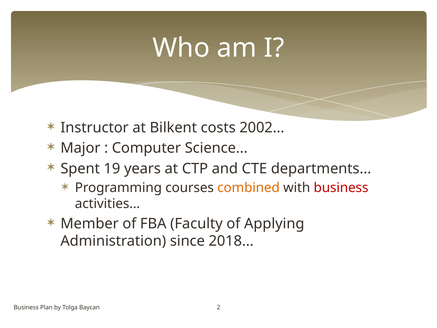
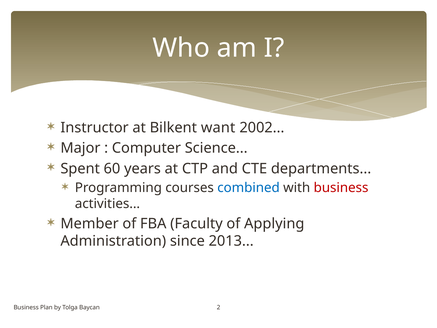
costs: costs -> want
19: 19 -> 60
combined colour: orange -> blue
2018: 2018 -> 2013
